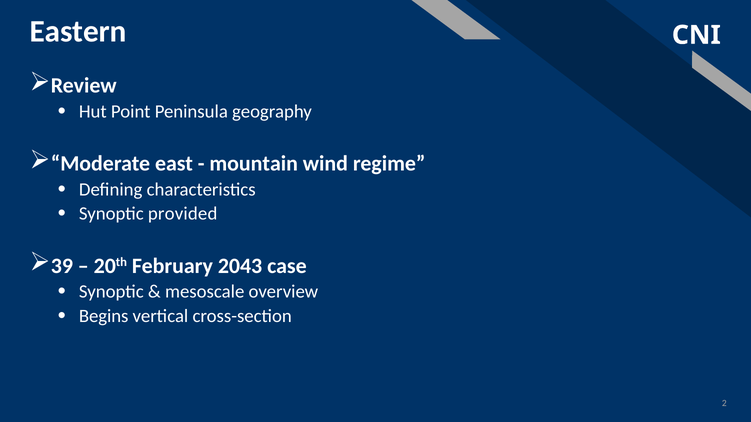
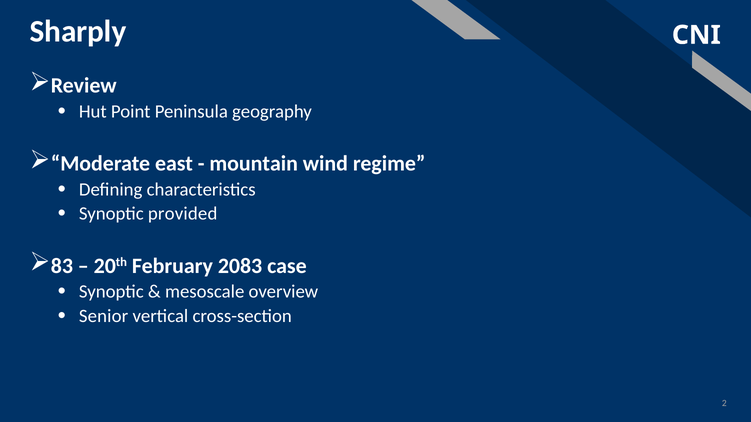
Eastern: Eastern -> Sharply
39: 39 -> 83
2043: 2043 -> 2083
Begins: Begins -> Senior
